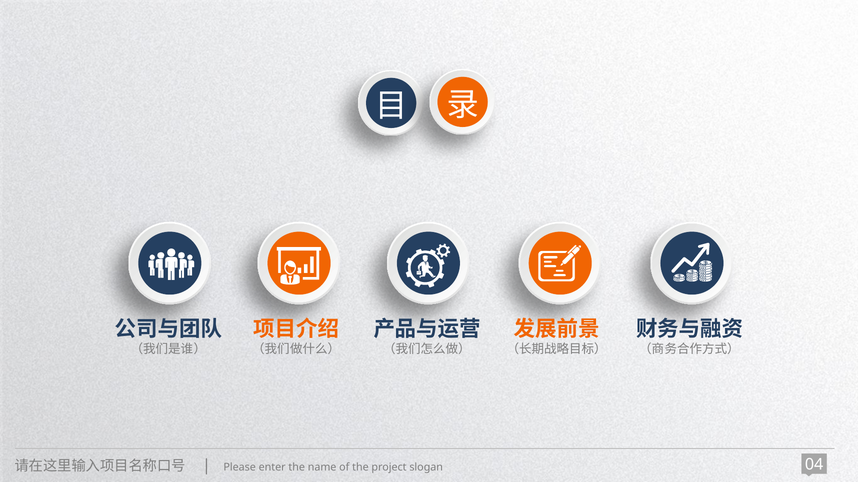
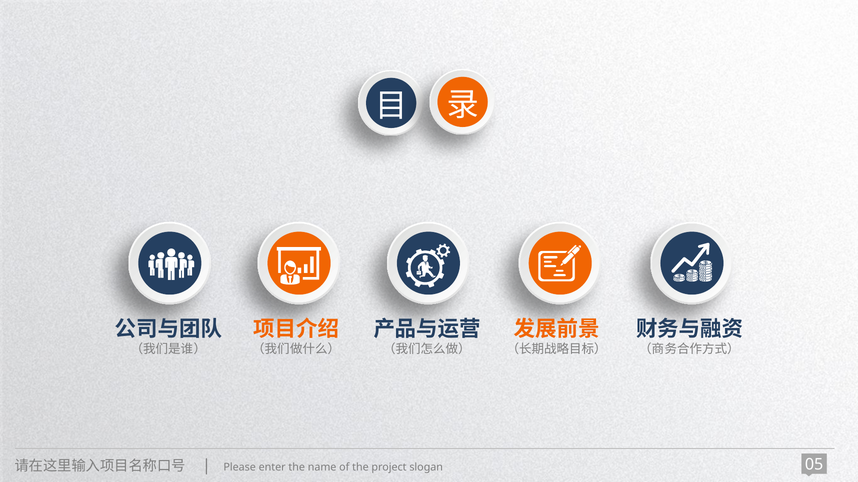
04: 04 -> 05
